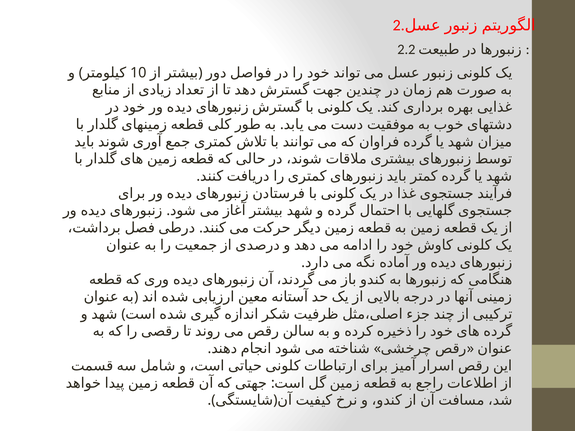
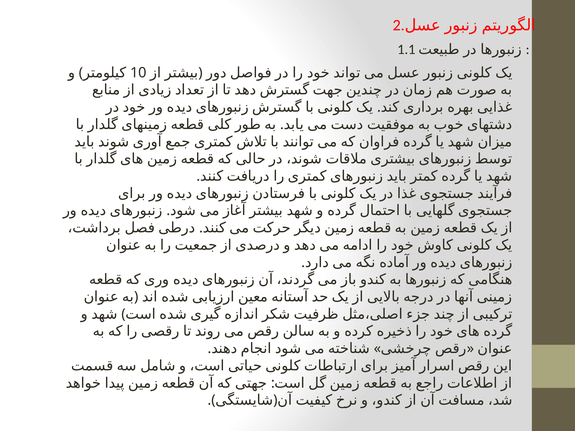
2.2: 2.2 -> 1.1
